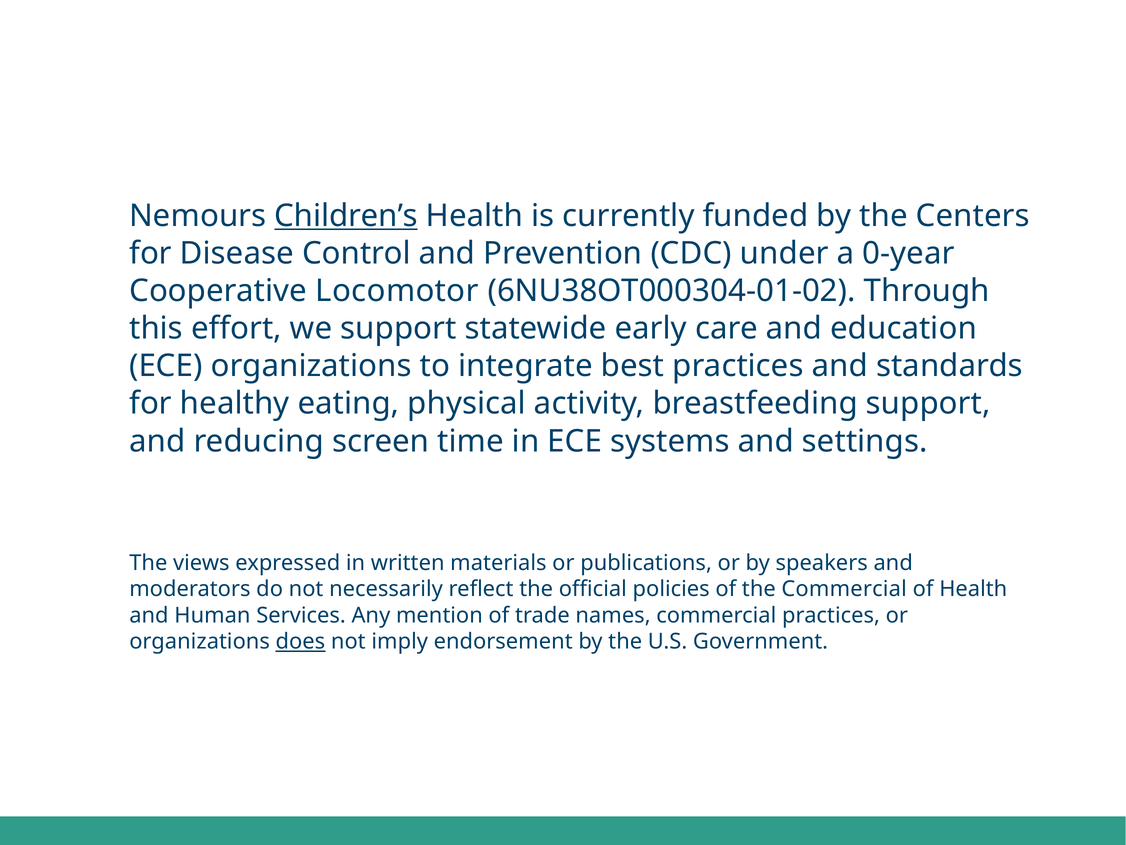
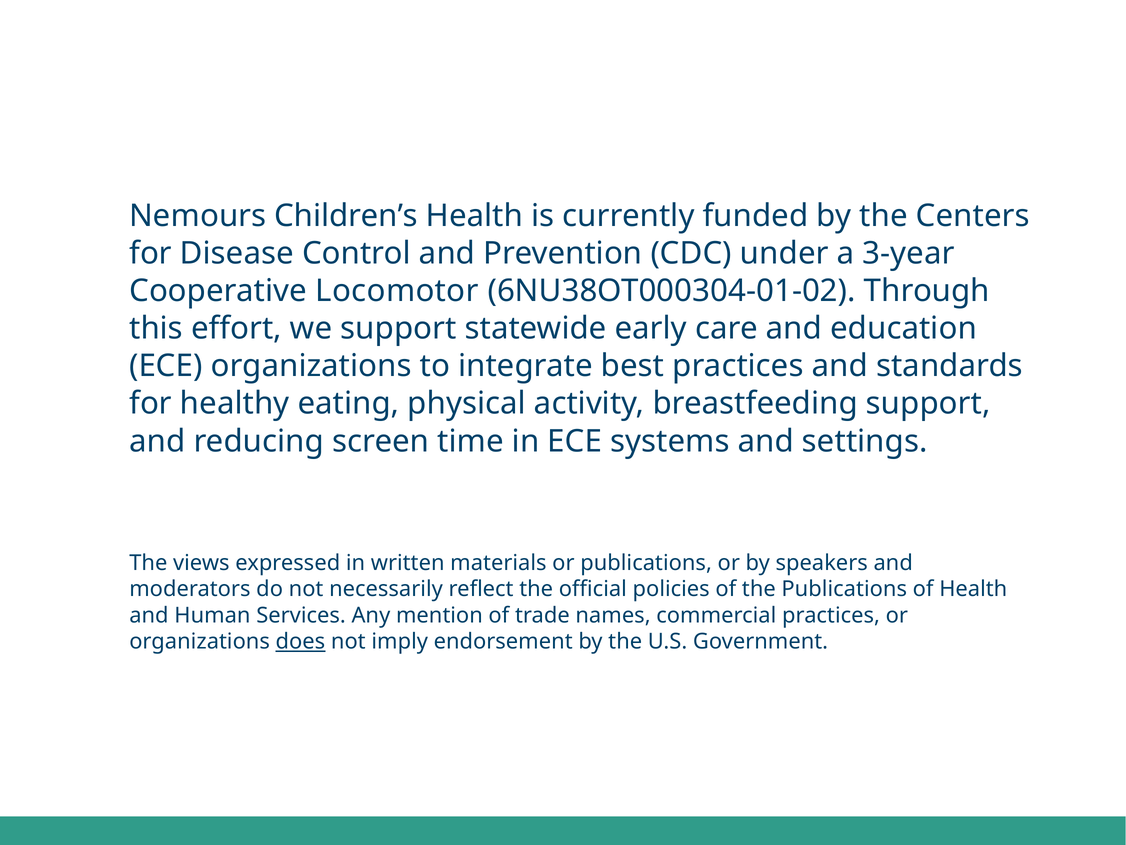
Children’s underline: present -> none
0-year: 0-year -> 3-year
the Commercial: Commercial -> Publications
